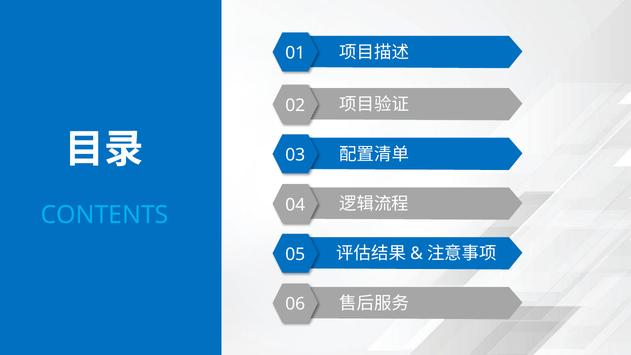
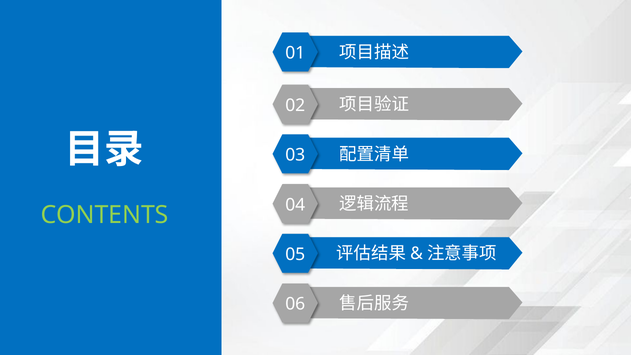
CONTENTS colour: light blue -> light green
